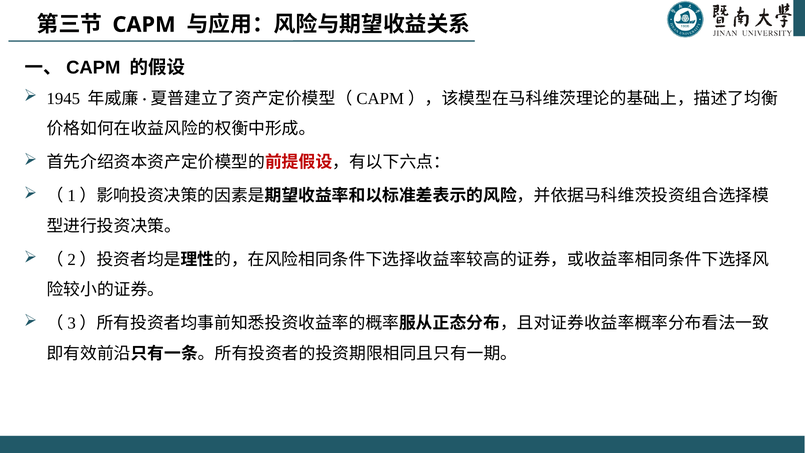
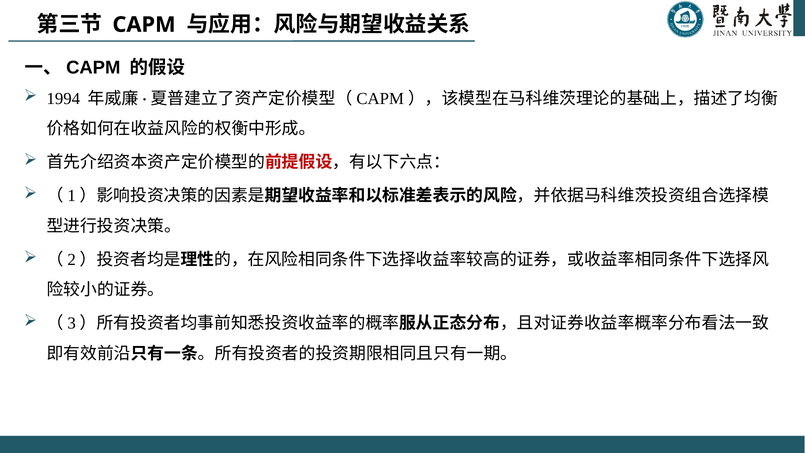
1945: 1945 -> 1994
